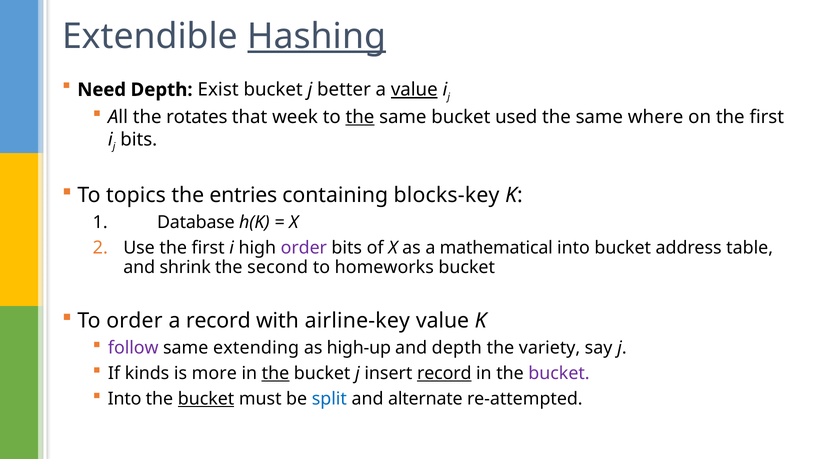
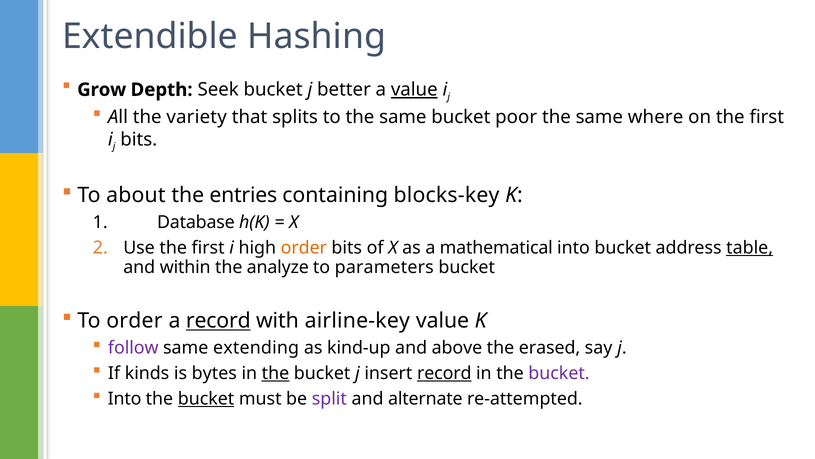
Hashing underline: present -> none
Need: Need -> Grow
Exist: Exist -> Seek
rotates: rotates -> variety
week: week -> splits
the at (360, 117) underline: present -> none
used: used -> poor
topics: topics -> about
order at (304, 248) colour: purple -> orange
table underline: none -> present
shrink: shrink -> within
second: second -> analyze
homeworks: homeworks -> parameters
record at (218, 320) underline: none -> present
high-up: high-up -> kind-up
and depth: depth -> above
variety: variety -> erased
more: more -> bytes
split colour: blue -> purple
